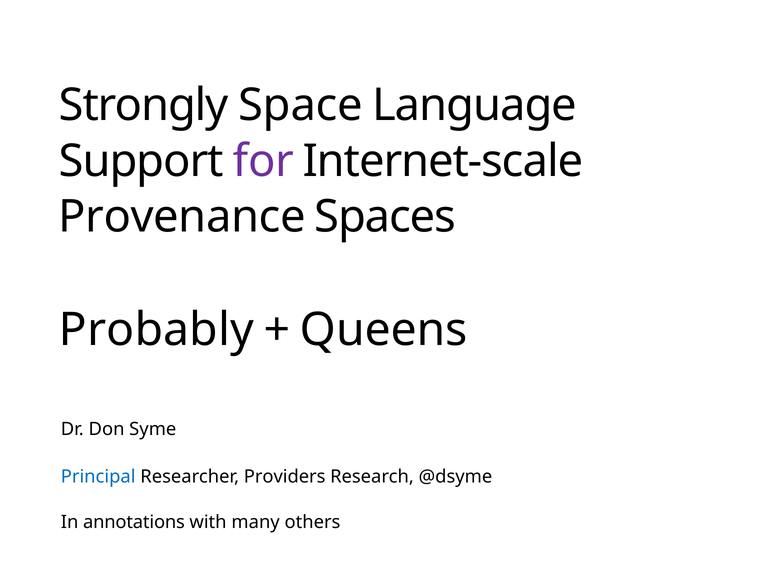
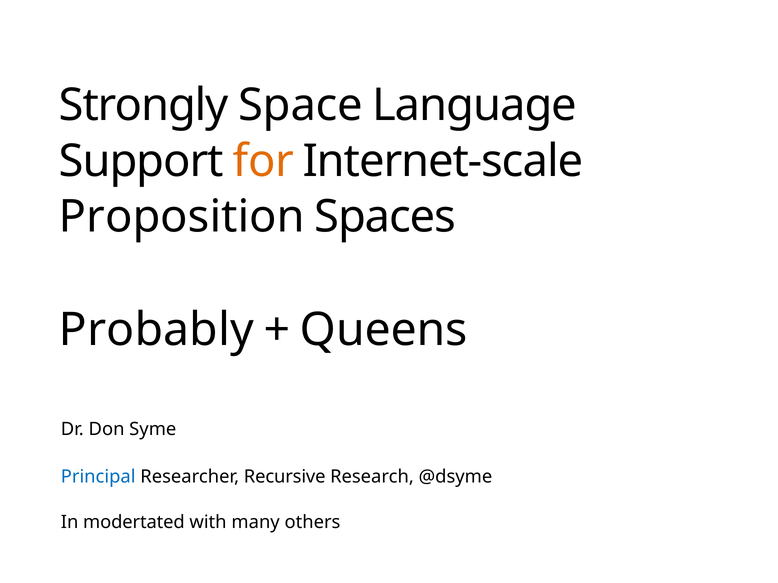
for colour: purple -> orange
Provenance: Provenance -> Proposition
Providers: Providers -> Recursive
annotations: annotations -> modertated
